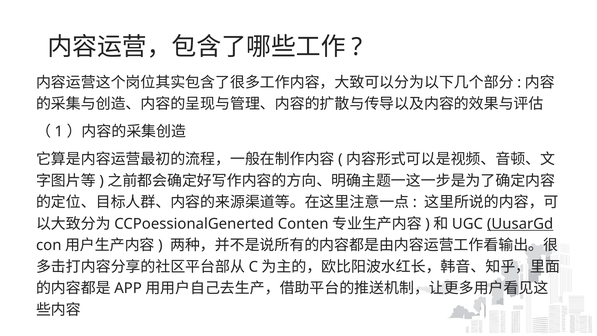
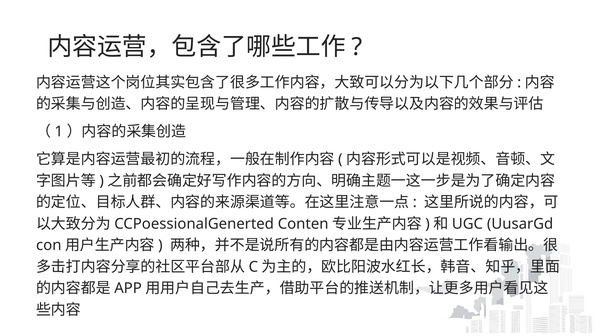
UusarGd underline: present -> none
